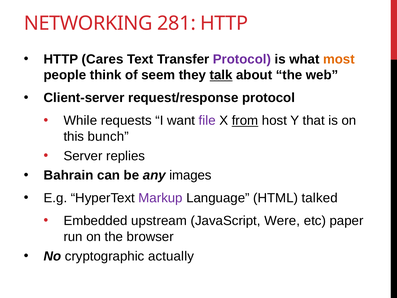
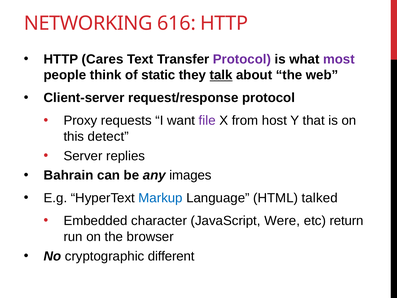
281: 281 -> 616
most colour: orange -> purple
seem: seem -> static
While: While -> Proxy
from underline: present -> none
bunch: bunch -> detect
Markup colour: purple -> blue
upstream: upstream -> character
paper: paper -> return
actually: actually -> different
